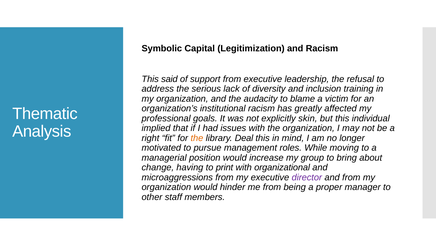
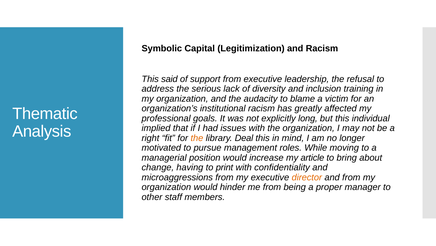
skin: skin -> long
group: group -> article
organizational: organizational -> confidentiality
director colour: purple -> orange
